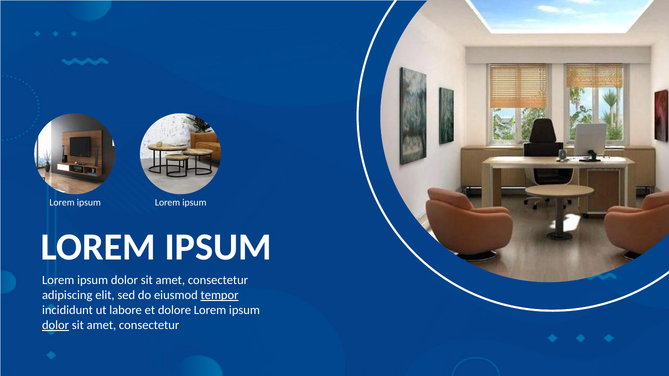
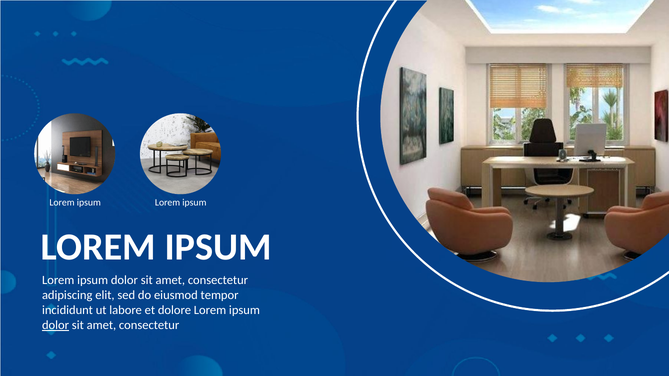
tempor underline: present -> none
